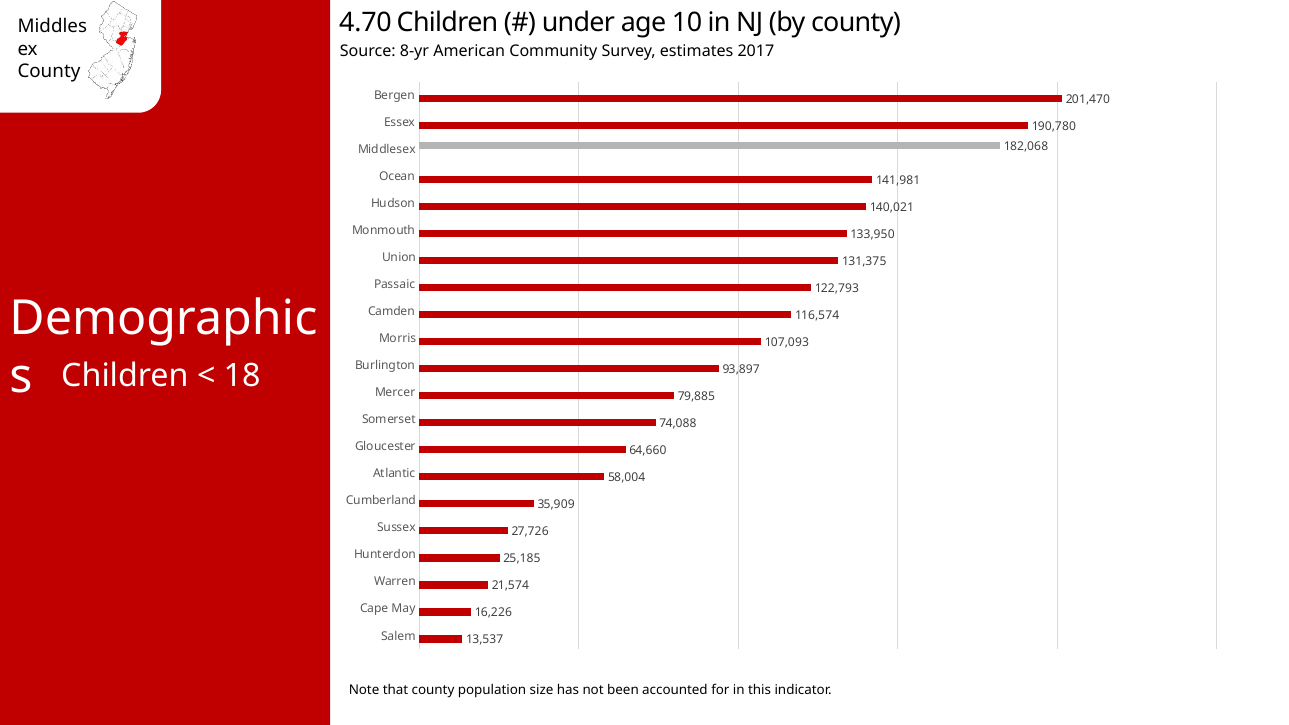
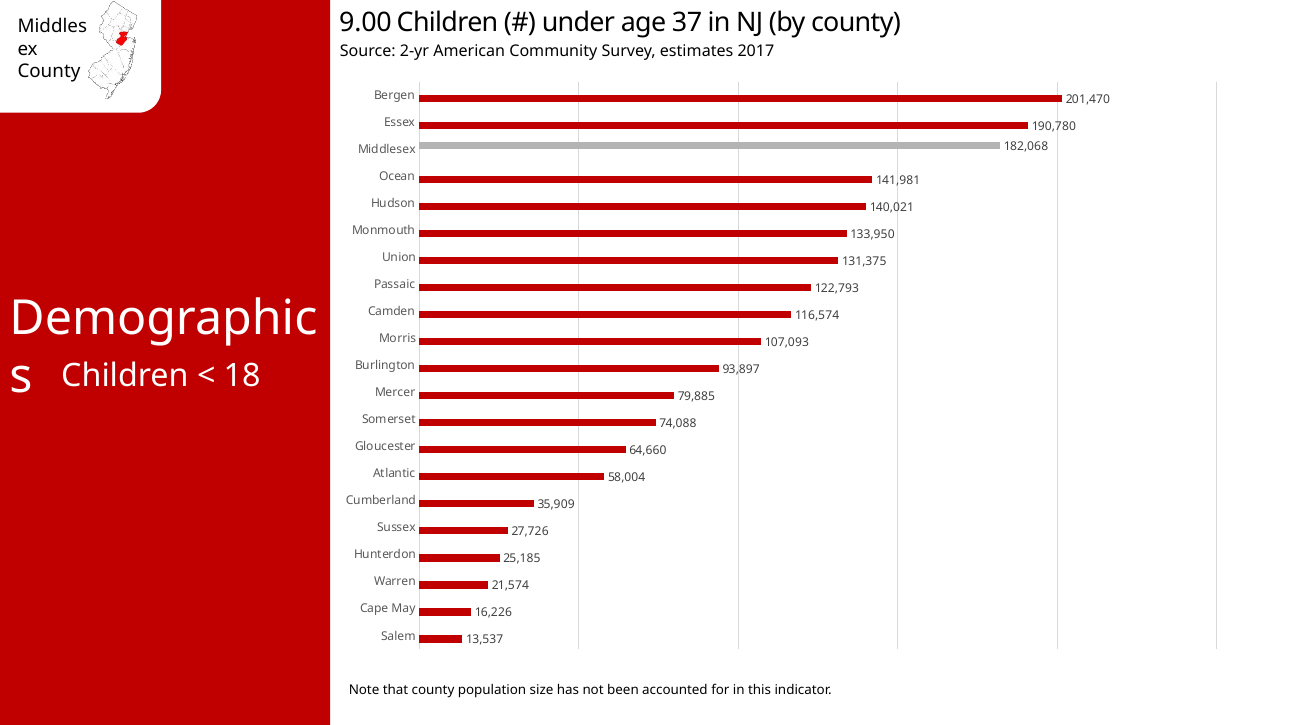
4.70: 4.70 -> 9.00
10: 10 -> 37
8-yr: 8-yr -> 2-yr
